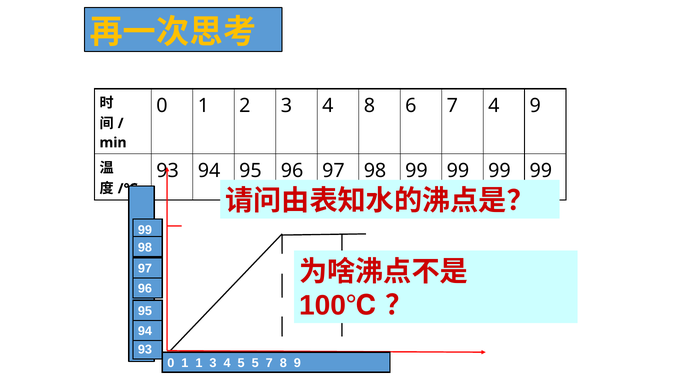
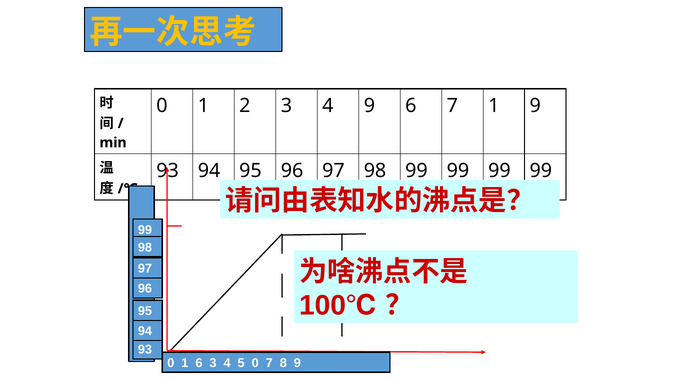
4 8: 8 -> 9
7 4: 4 -> 1
1 1: 1 -> 6
5 5: 5 -> 0
